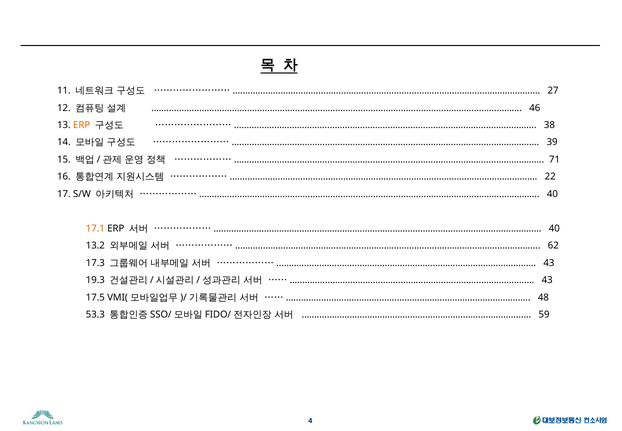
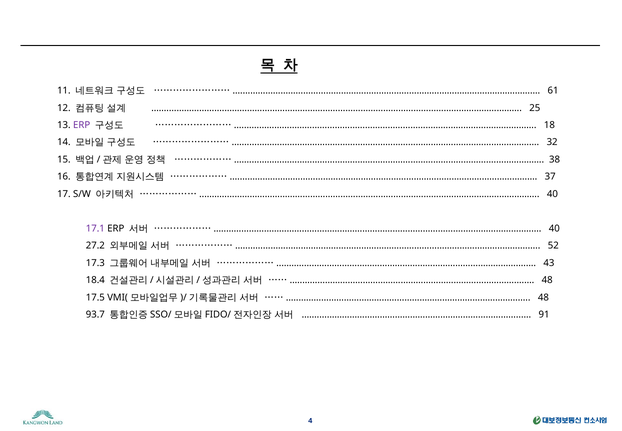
27: 27 -> 61
46: 46 -> 25
ERP at (82, 125) colour: orange -> purple
38: 38 -> 18
39: 39 -> 32
71: 71 -> 38
22: 22 -> 37
17.1 colour: orange -> purple
13.2: 13.2 -> 27.2
62: 62 -> 52
19.3: 19.3 -> 18.4
43 at (547, 280): 43 -> 48
53.3: 53.3 -> 93.7
59: 59 -> 91
